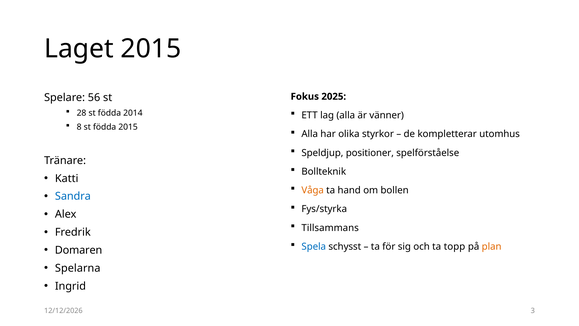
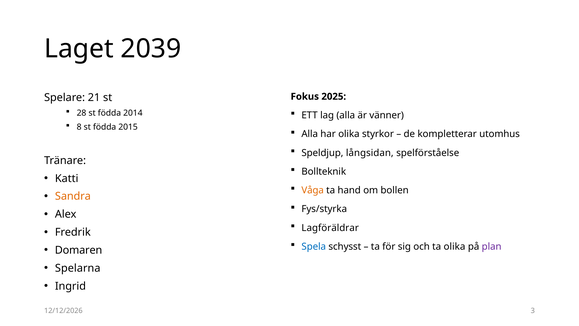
Laget 2015: 2015 -> 2039
56: 56 -> 21
positioner: positioner -> långsidan
Sandra colour: blue -> orange
Tillsammans: Tillsammans -> Lagföräldrar
ta topp: topp -> olika
plan colour: orange -> purple
